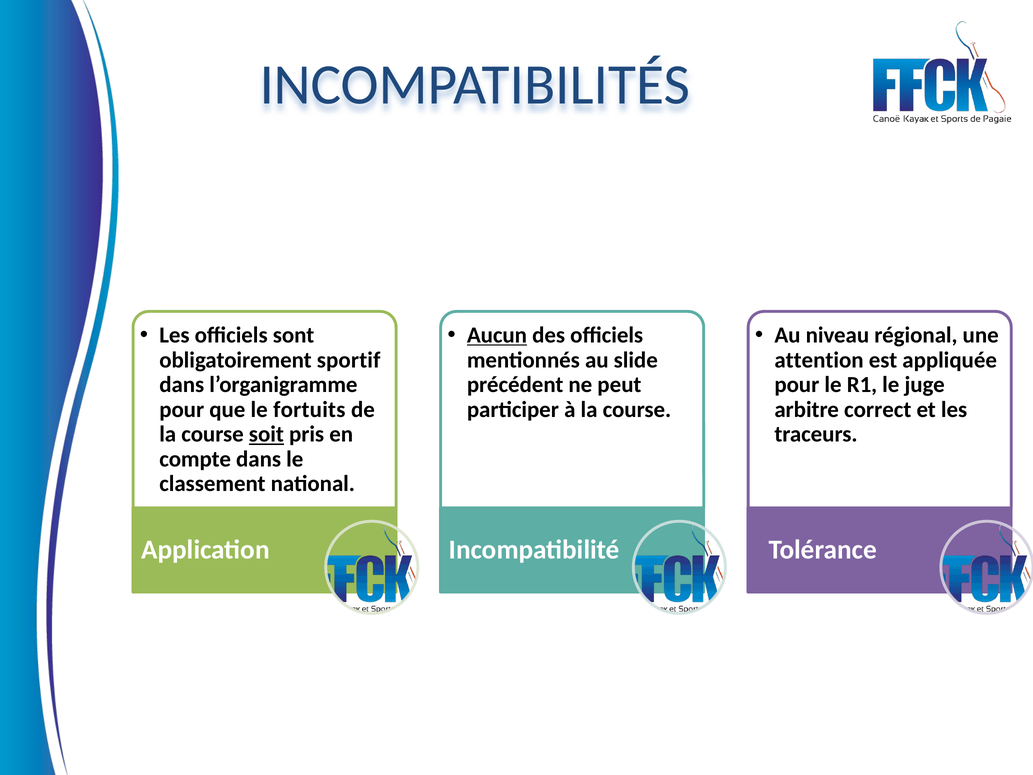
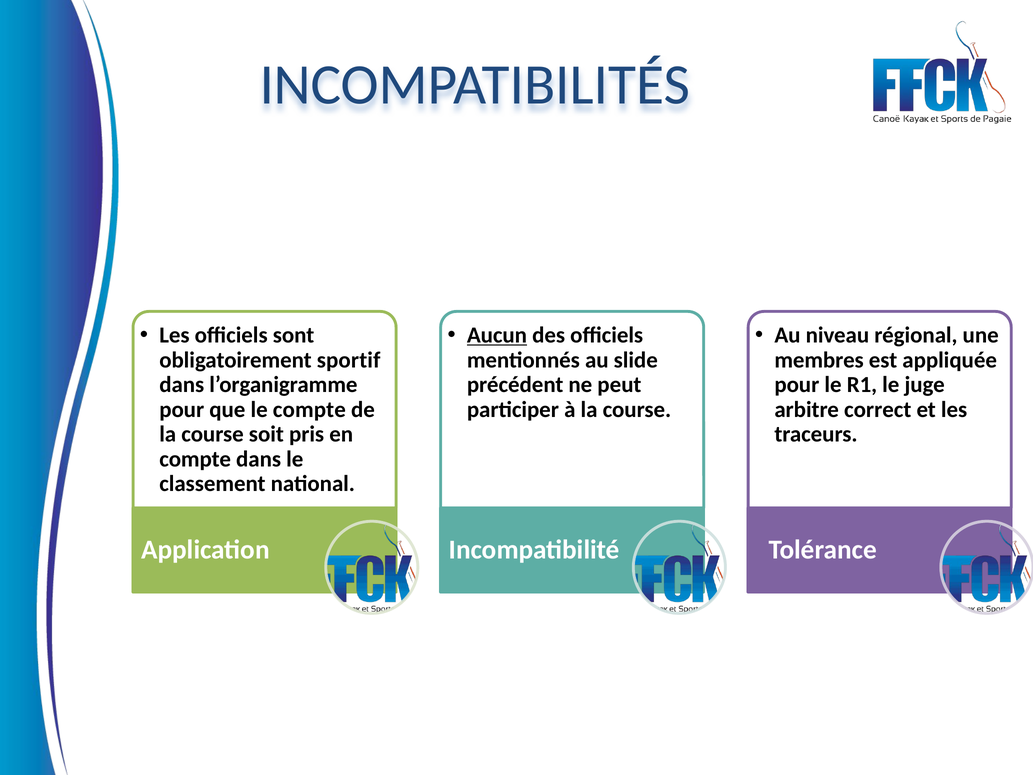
attention: attention -> membres
le fortuits: fortuits -> compte
soit underline: present -> none
